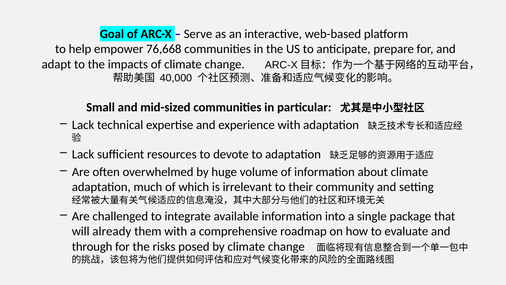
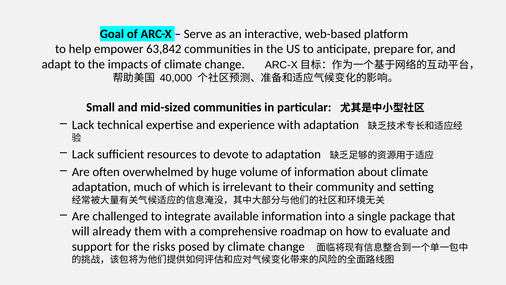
76,668: 76,668 -> 63,842
through: through -> support
